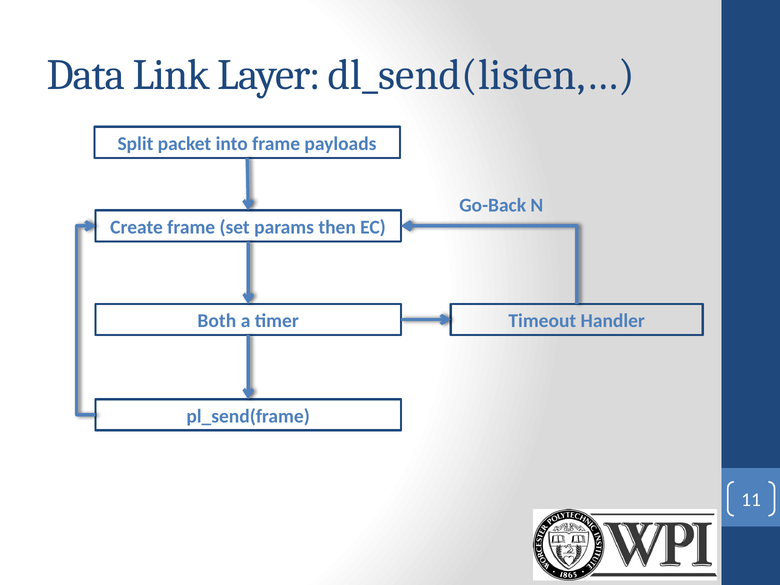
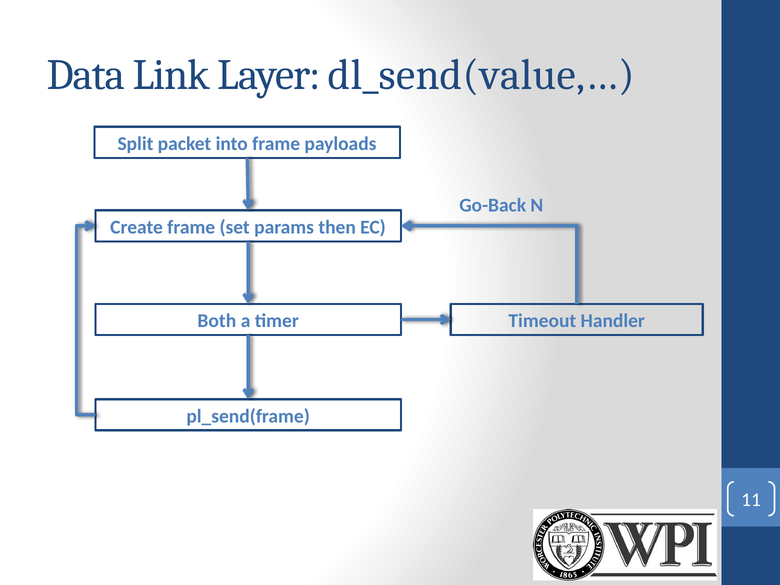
dl_send(listen,…: dl_send(listen,… -> dl_send(value,…
